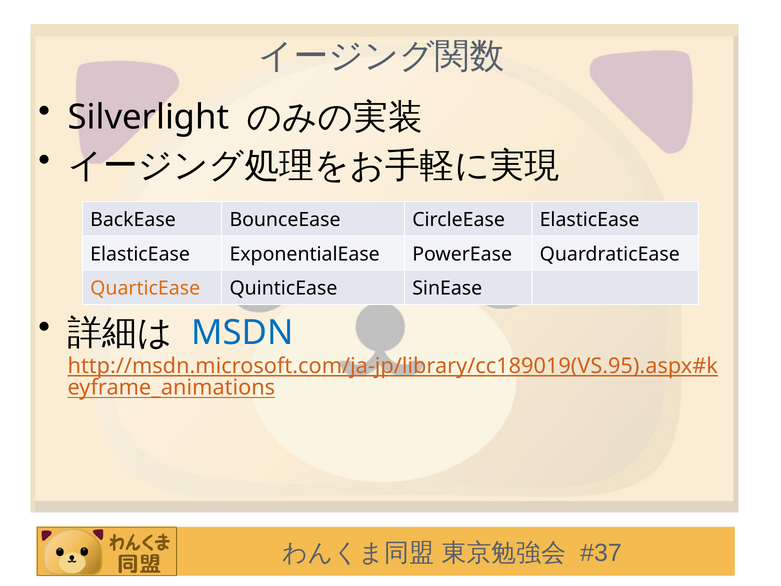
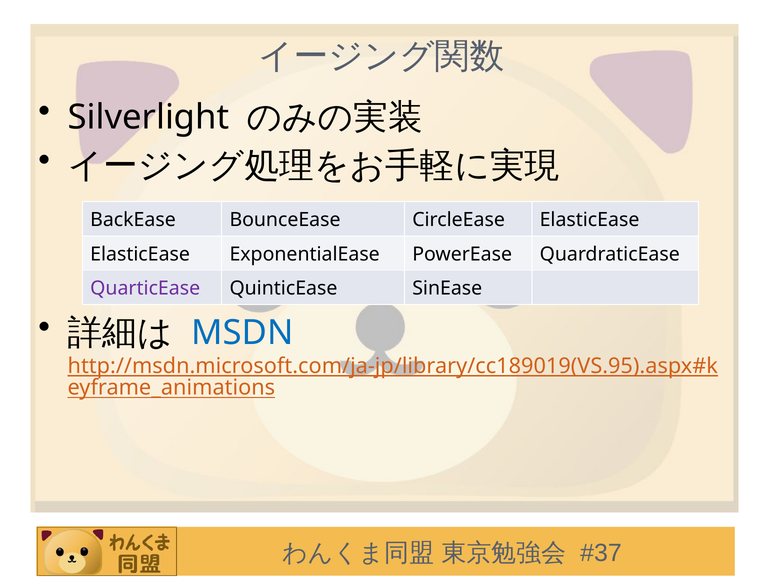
QuarticEase colour: orange -> purple
